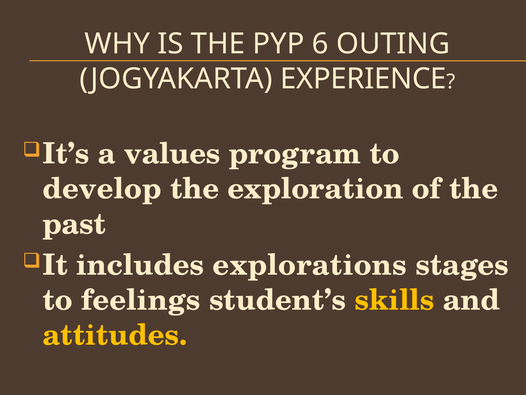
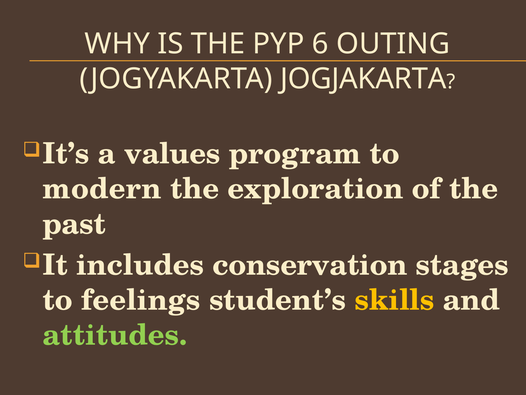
EXPERIENCE: EXPERIENCE -> JOGJAKARTA
develop: develop -> modern
explorations: explorations -> conservation
attitudes colour: yellow -> light green
